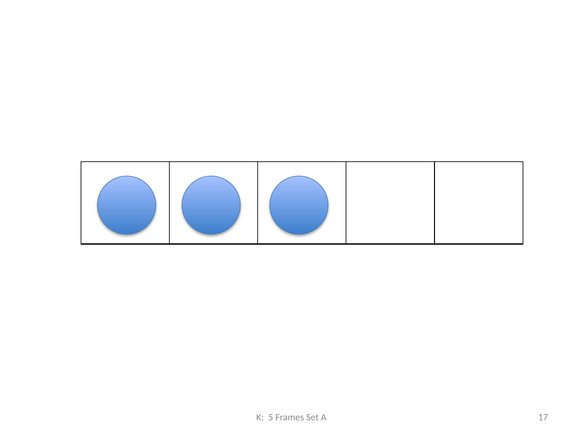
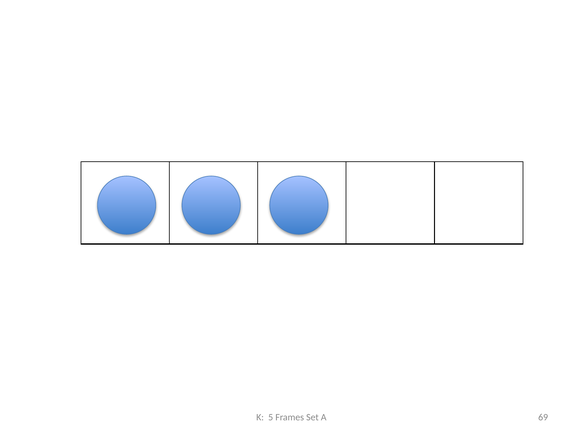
17: 17 -> 69
